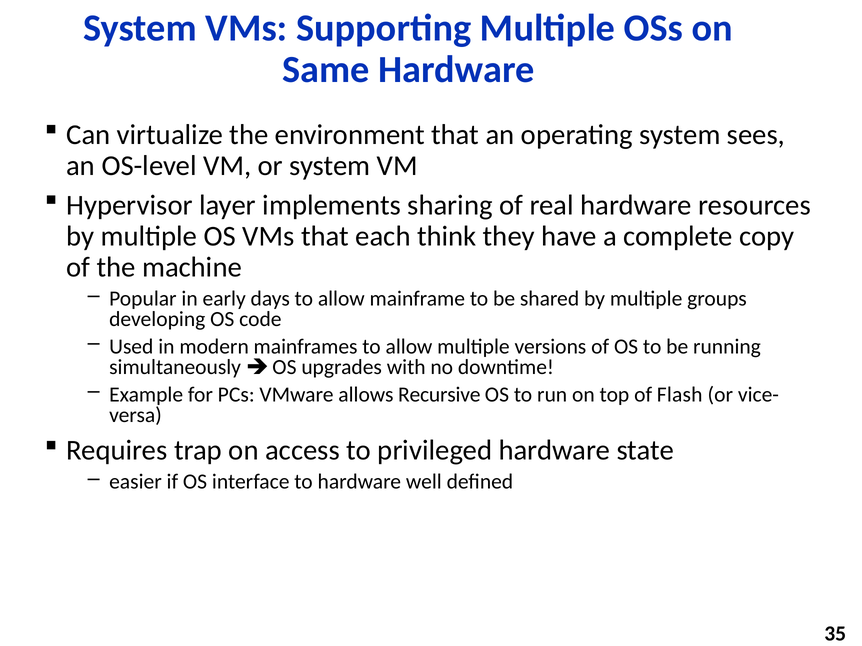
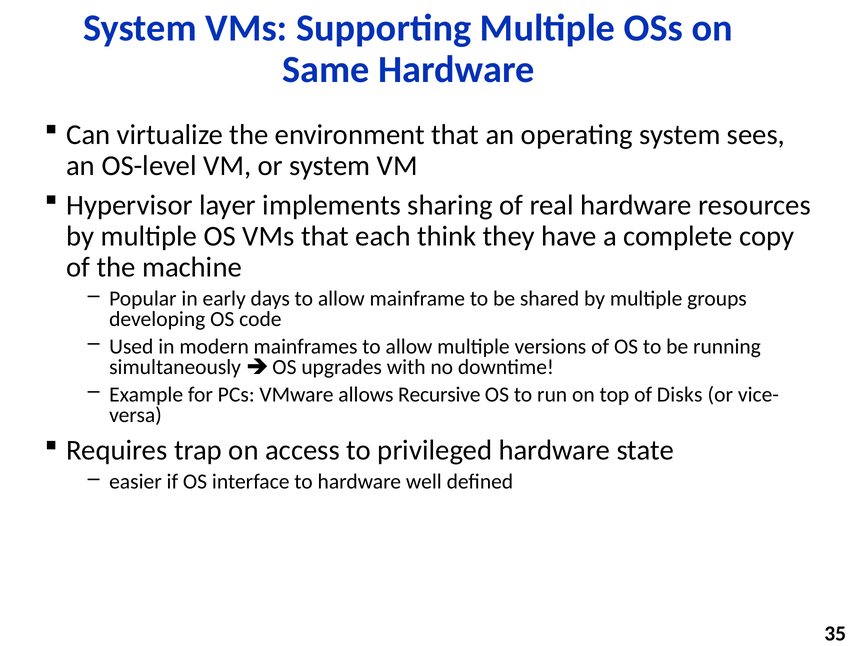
Flash: Flash -> Disks
